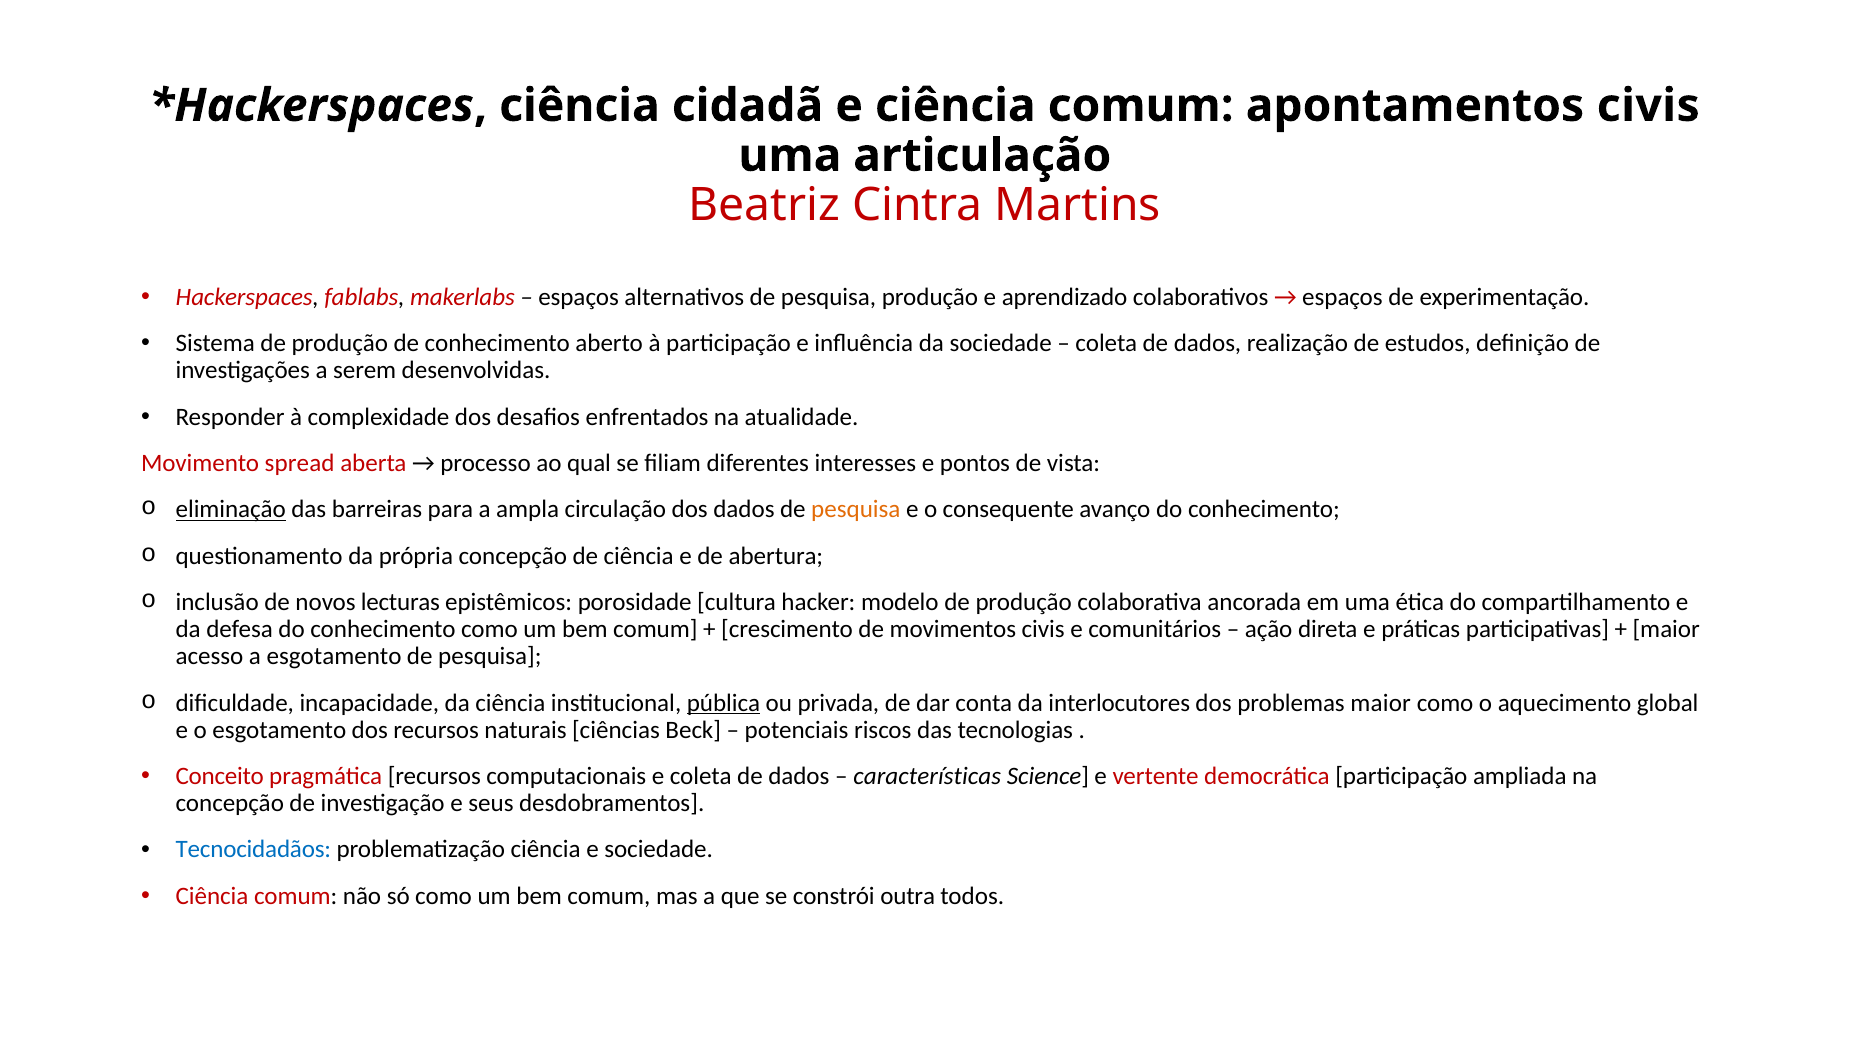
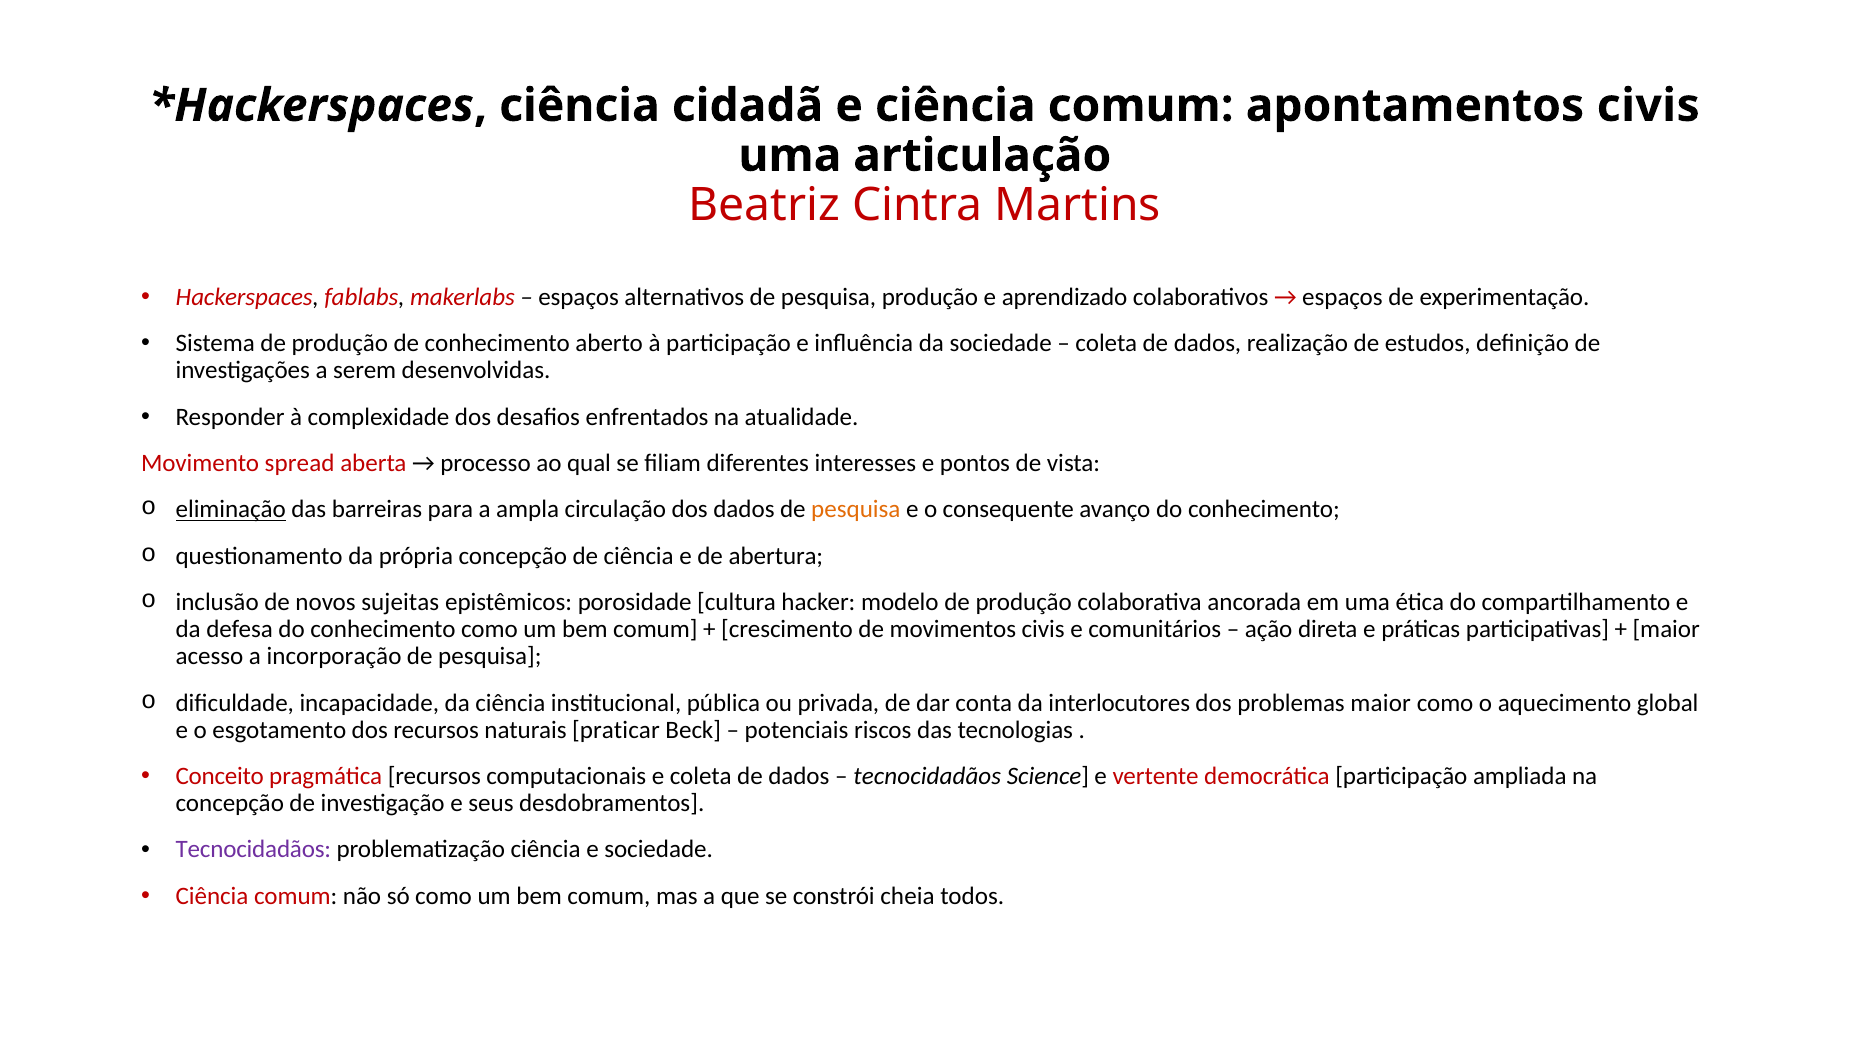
lecturas: lecturas -> sujeitas
a esgotamento: esgotamento -> incorporação
pública underline: present -> none
ciências: ciências -> praticar
características at (927, 777): características -> tecnocidadãos
Tecnocidadãos at (253, 850) colour: blue -> purple
outra: outra -> cheia
